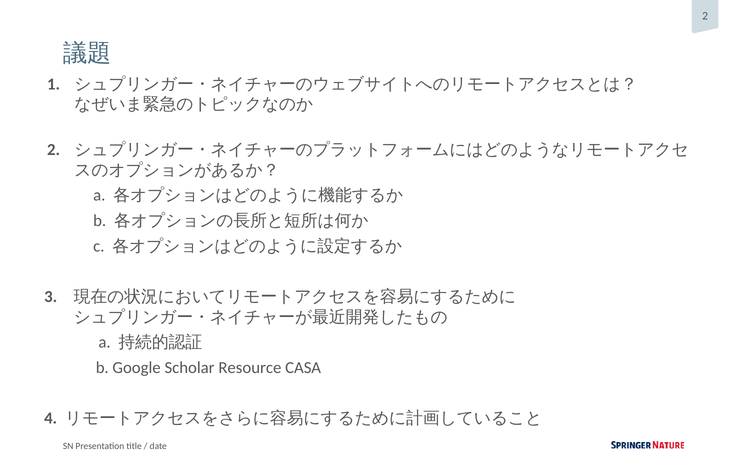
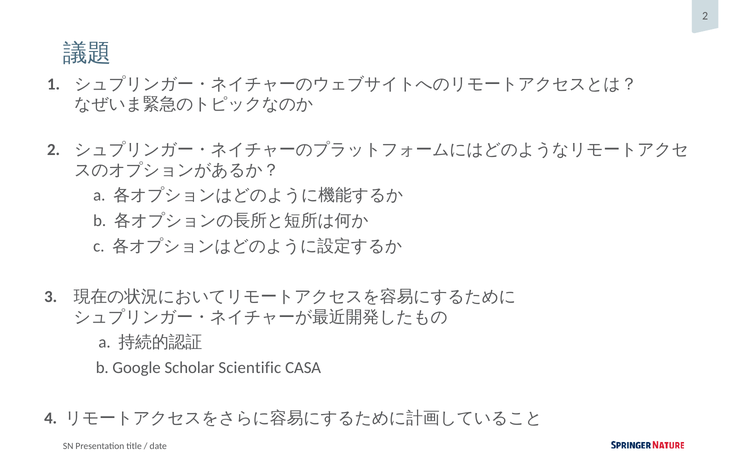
Resource: Resource -> Scientific
